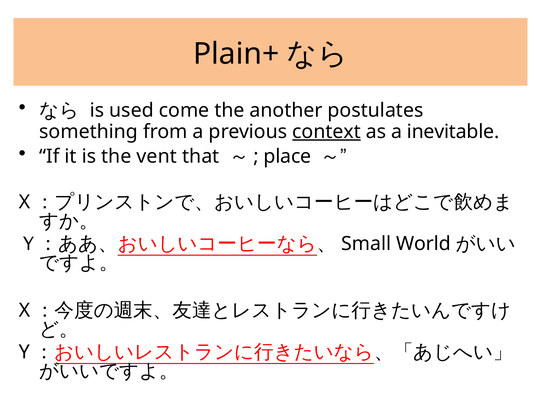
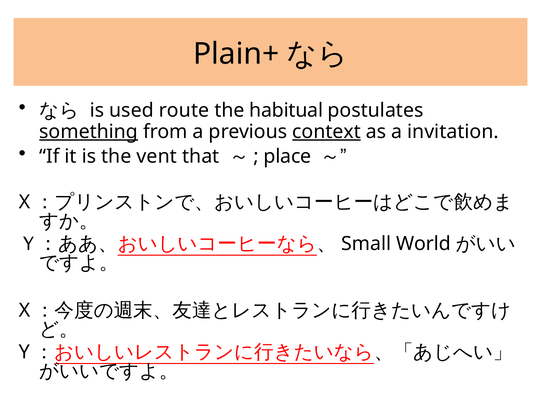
come: come -> route
another: another -> habitual
something underline: none -> present
inevitable: inevitable -> invitation
